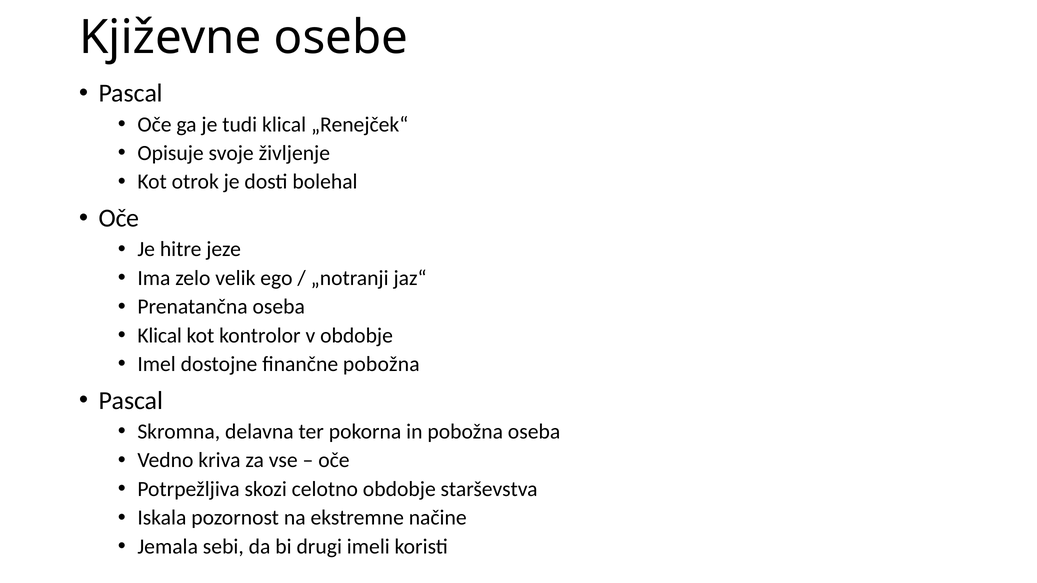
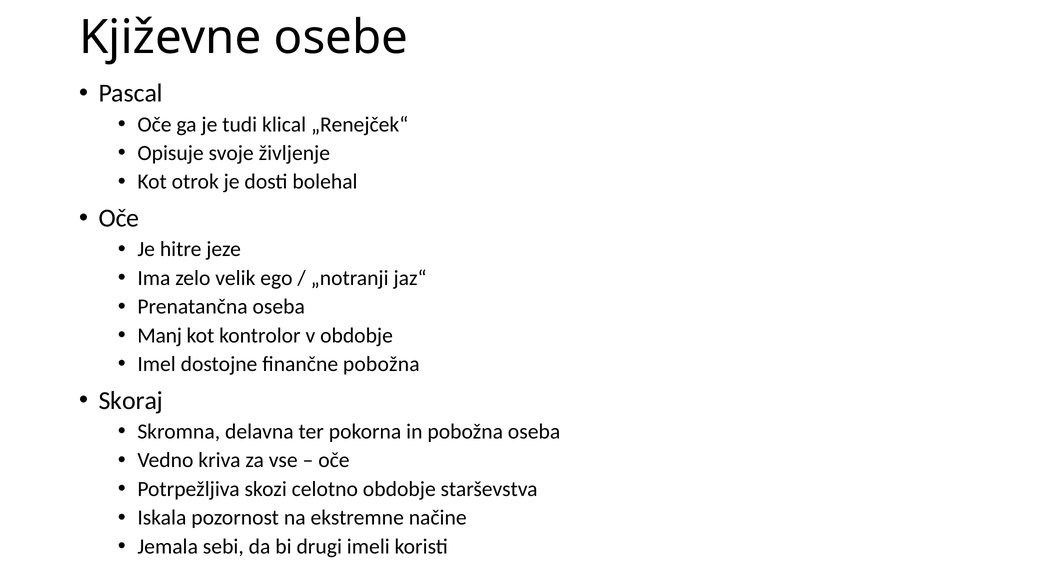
Klical at (160, 336): Klical -> Manj
Pascal at (131, 401): Pascal -> Skoraj
